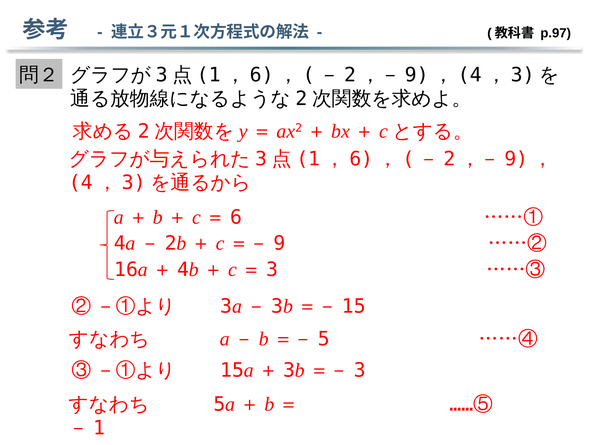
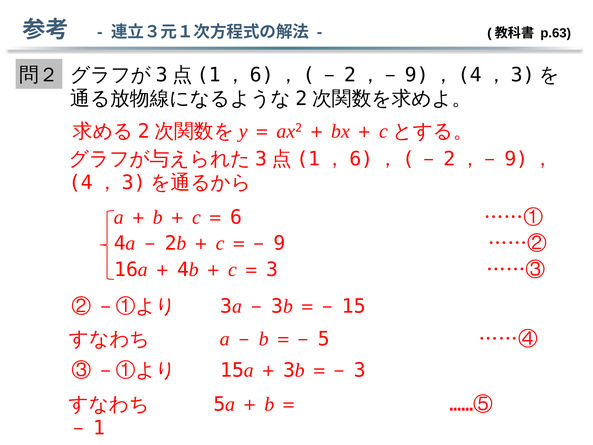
p.97: p.97 -> p.63
